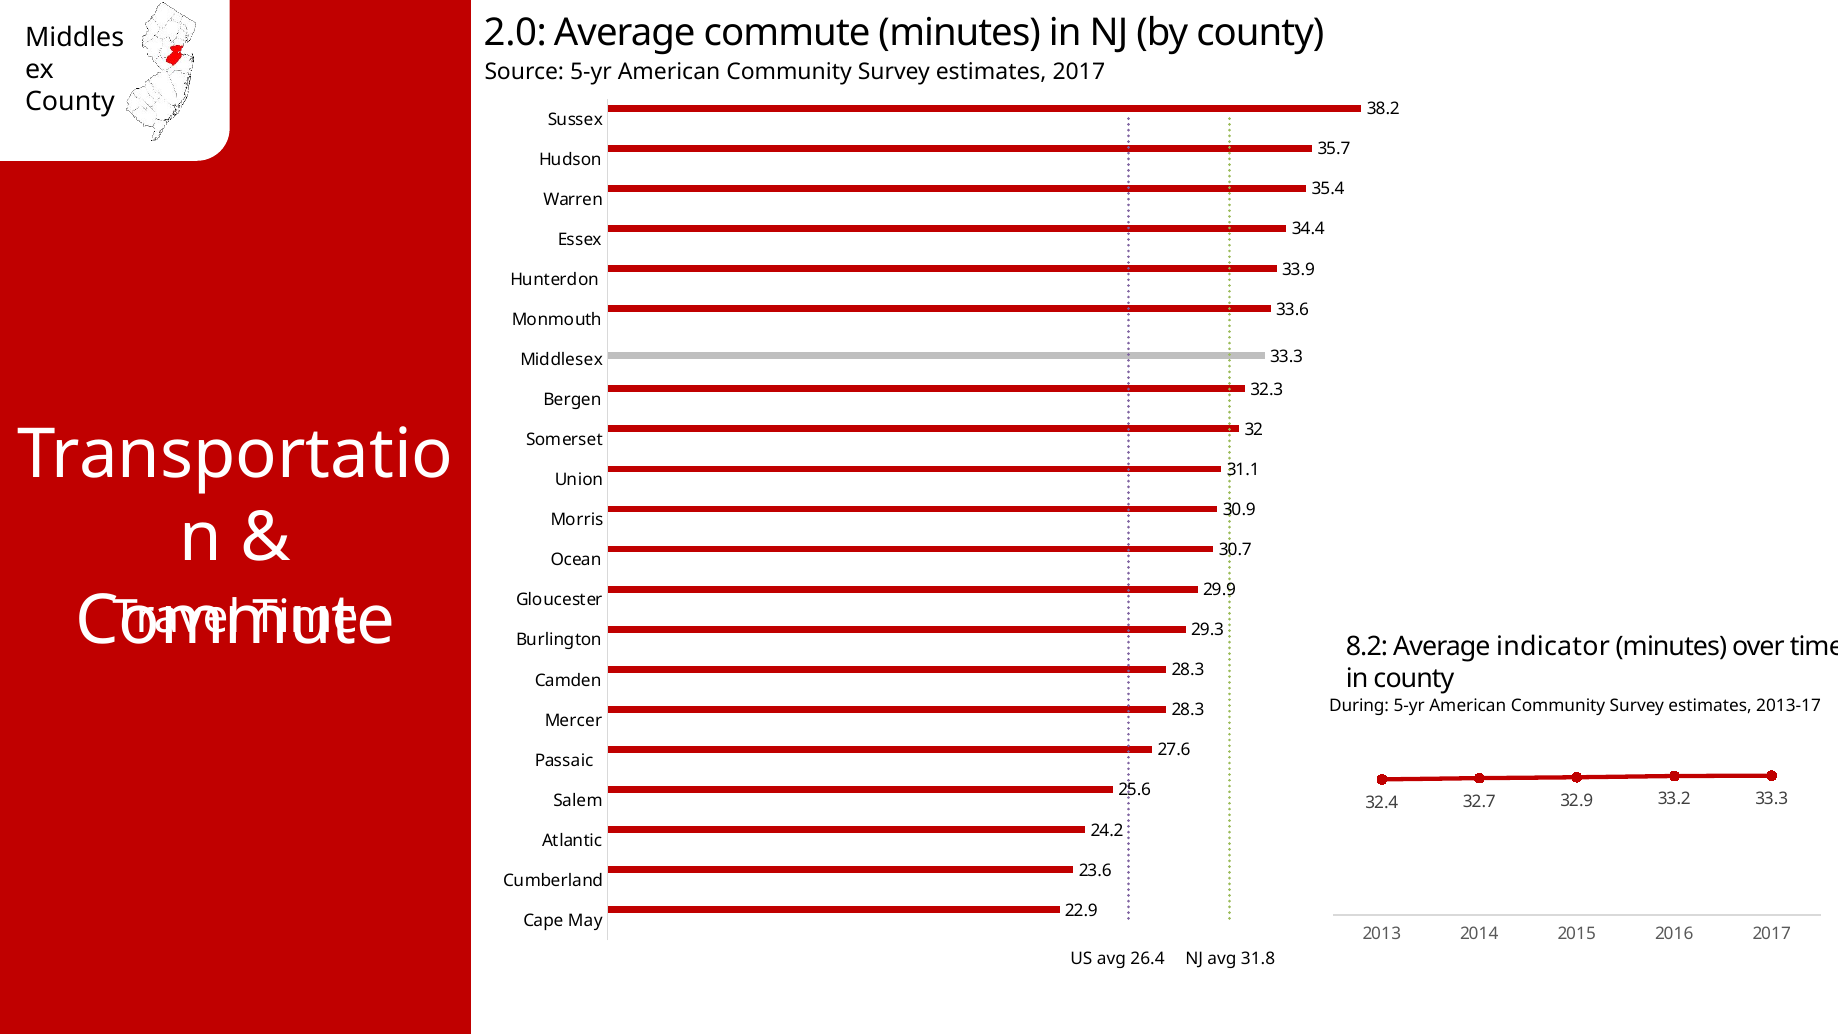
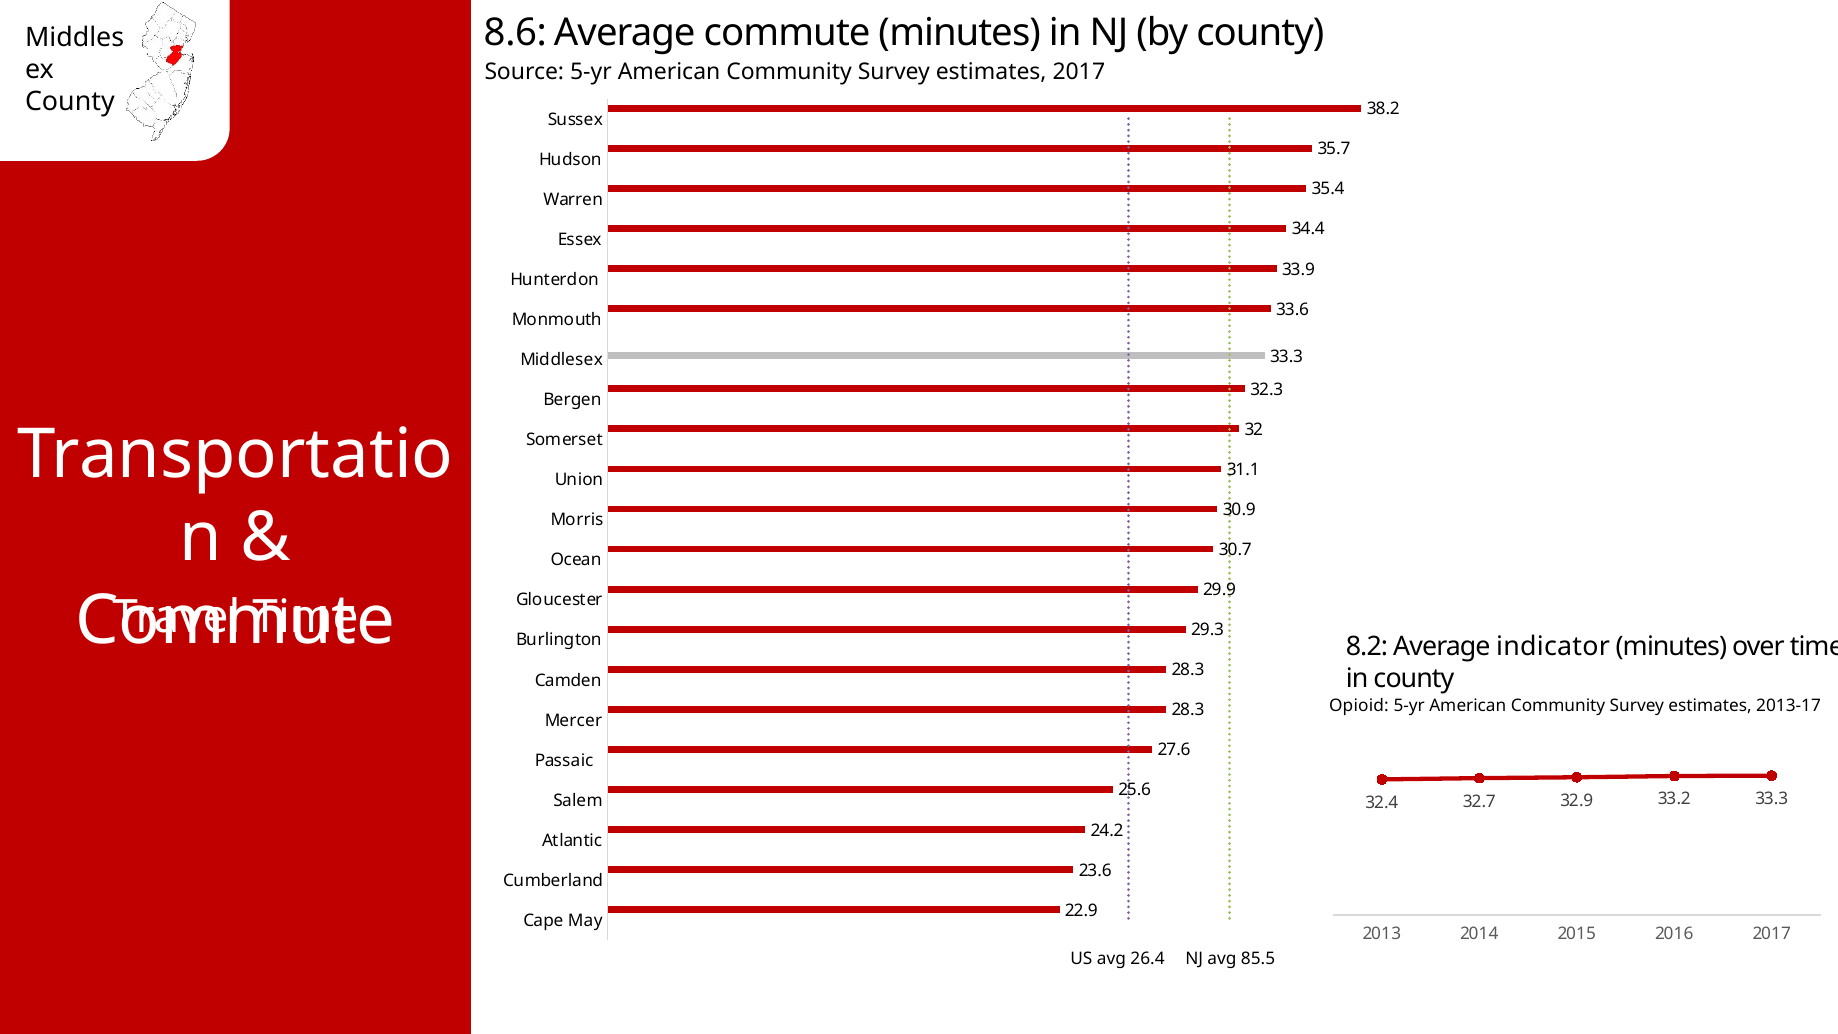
2.0: 2.0 -> 8.6
During: During -> Opioid
31.8: 31.8 -> 85.5
